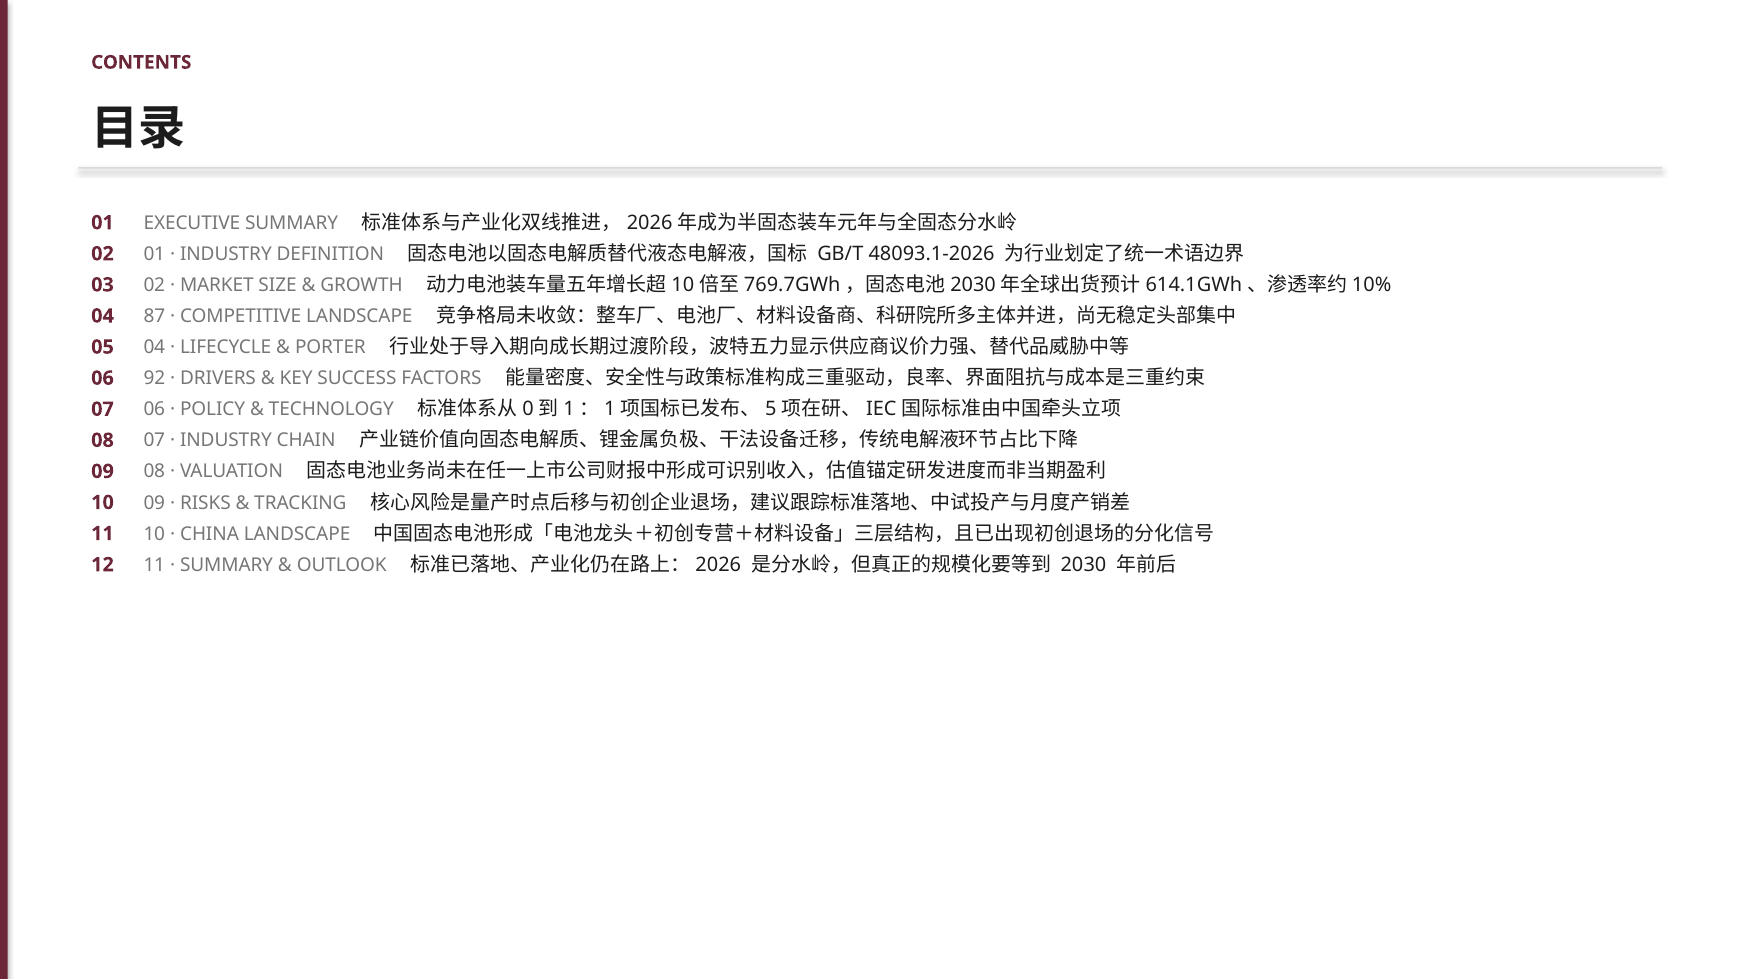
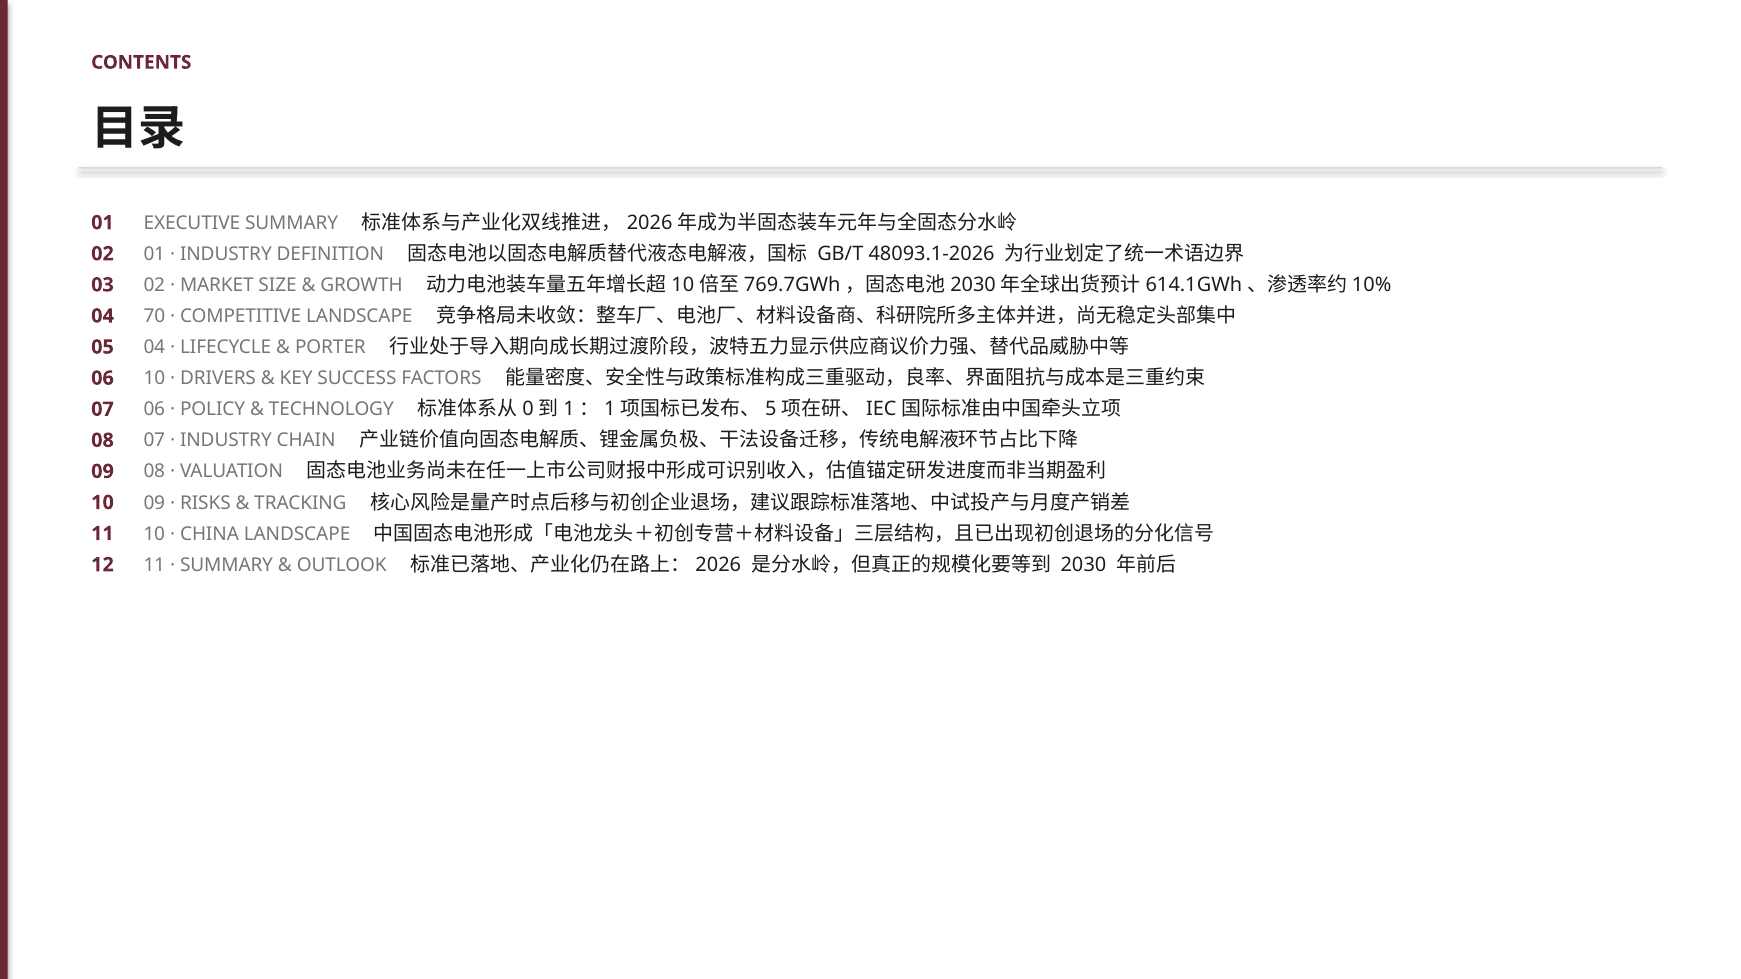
87: 87 -> 70
06 92: 92 -> 10
